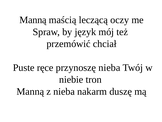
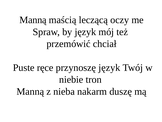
przynoszę nieba: nieba -> język
